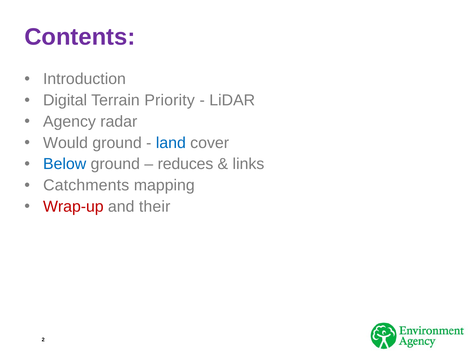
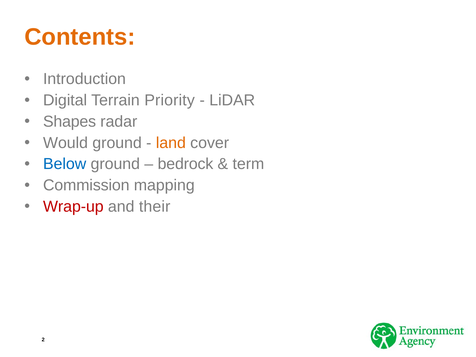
Contents colour: purple -> orange
Agency: Agency -> Shapes
land colour: blue -> orange
reduces: reduces -> bedrock
links: links -> term
Catchments: Catchments -> Commission
